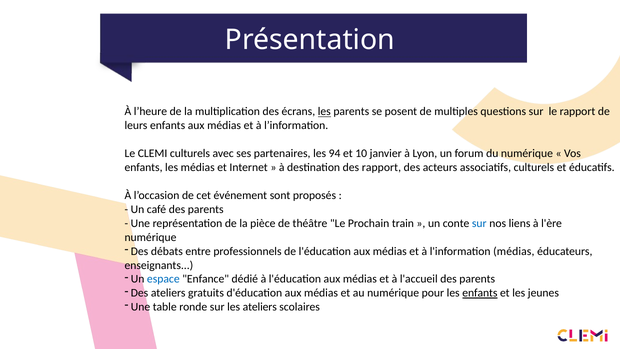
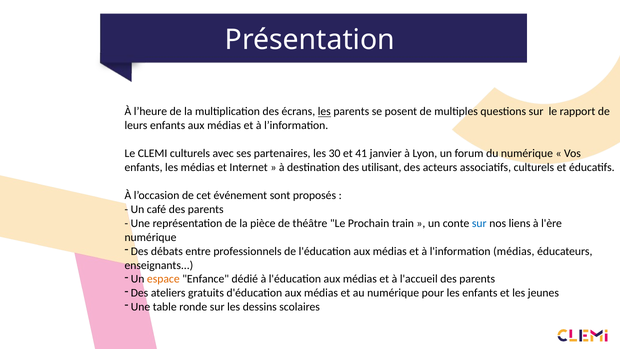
94: 94 -> 30
10: 10 -> 41
des rapport: rapport -> utilisant
espace colour: blue -> orange
enfants at (480, 293) underline: present -> none
les ateliers: ateliers -> dessins
